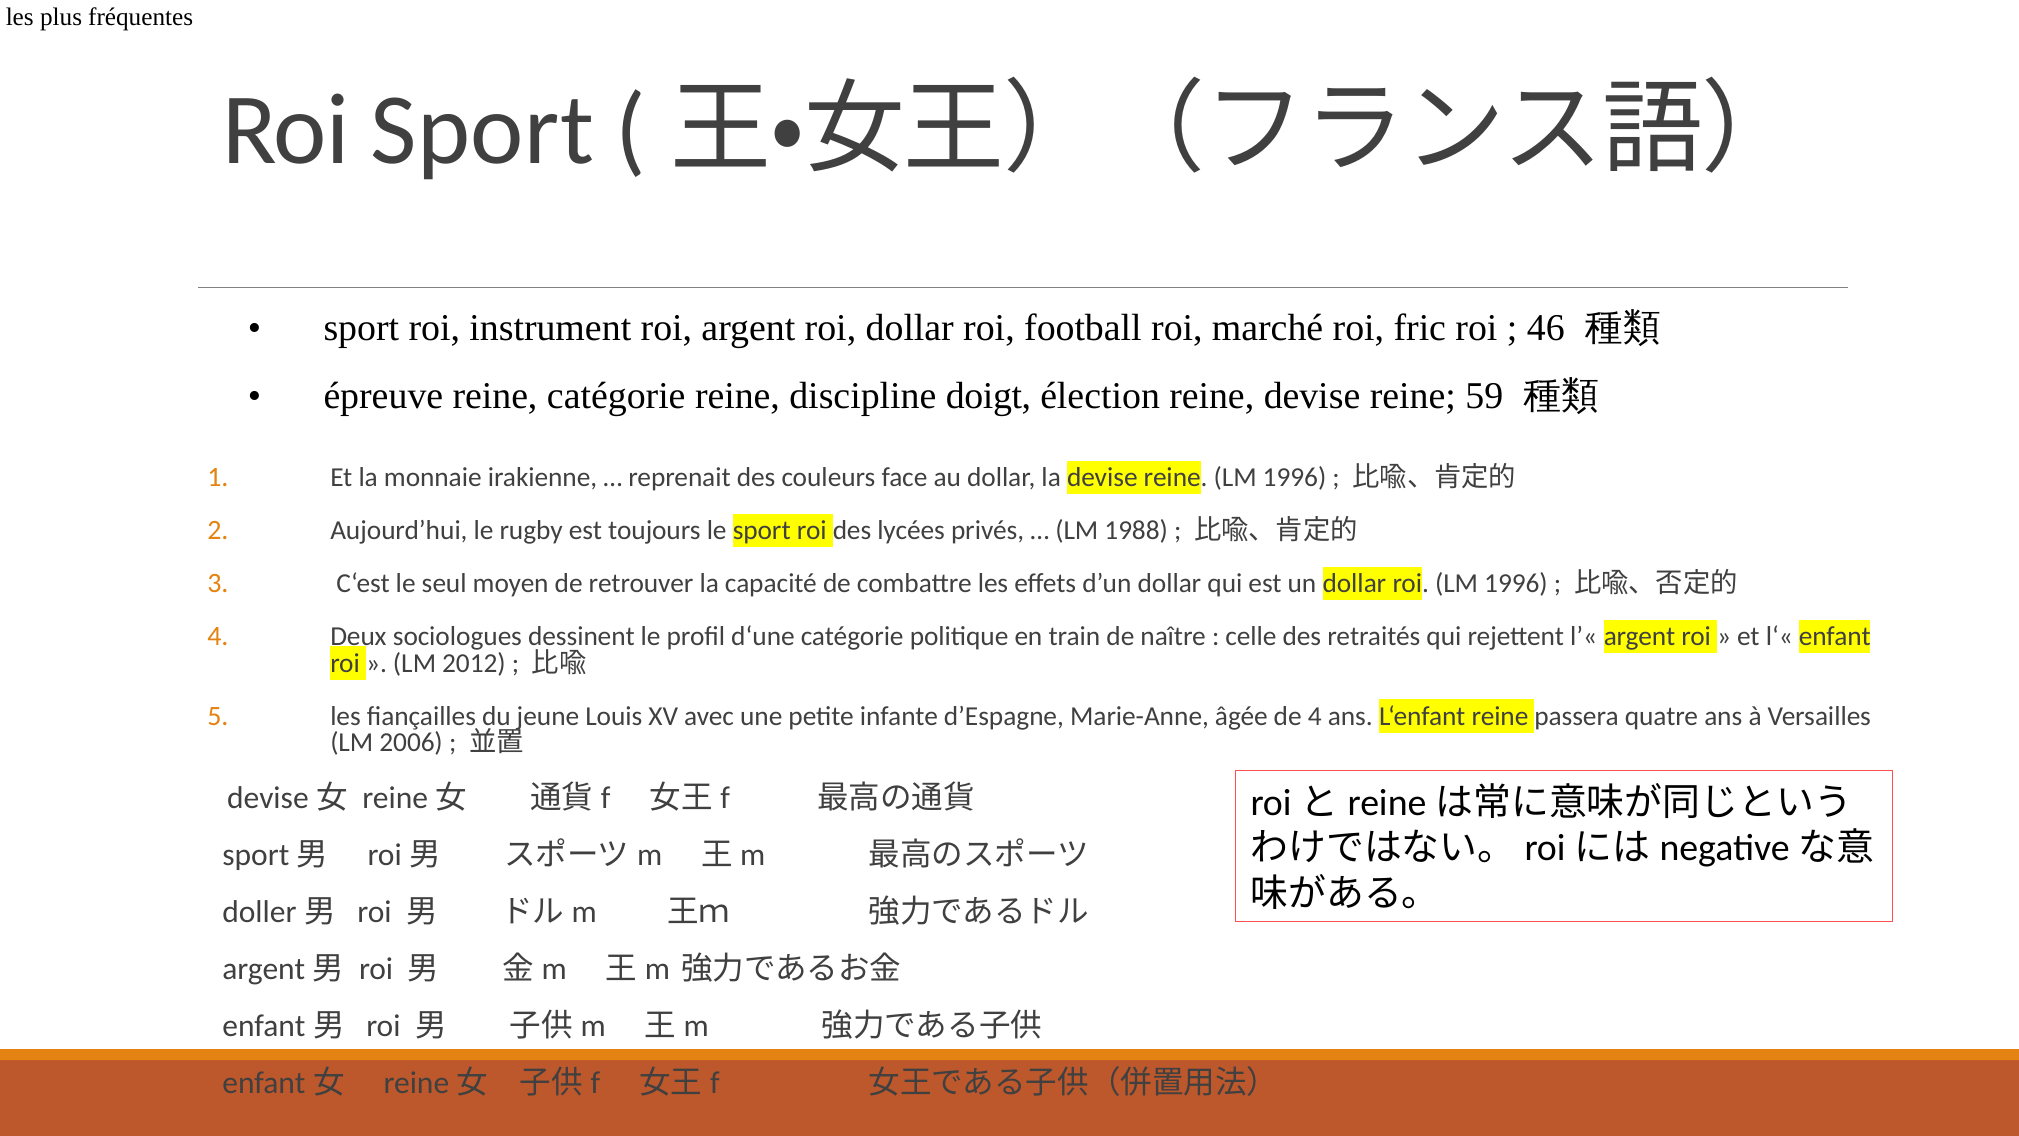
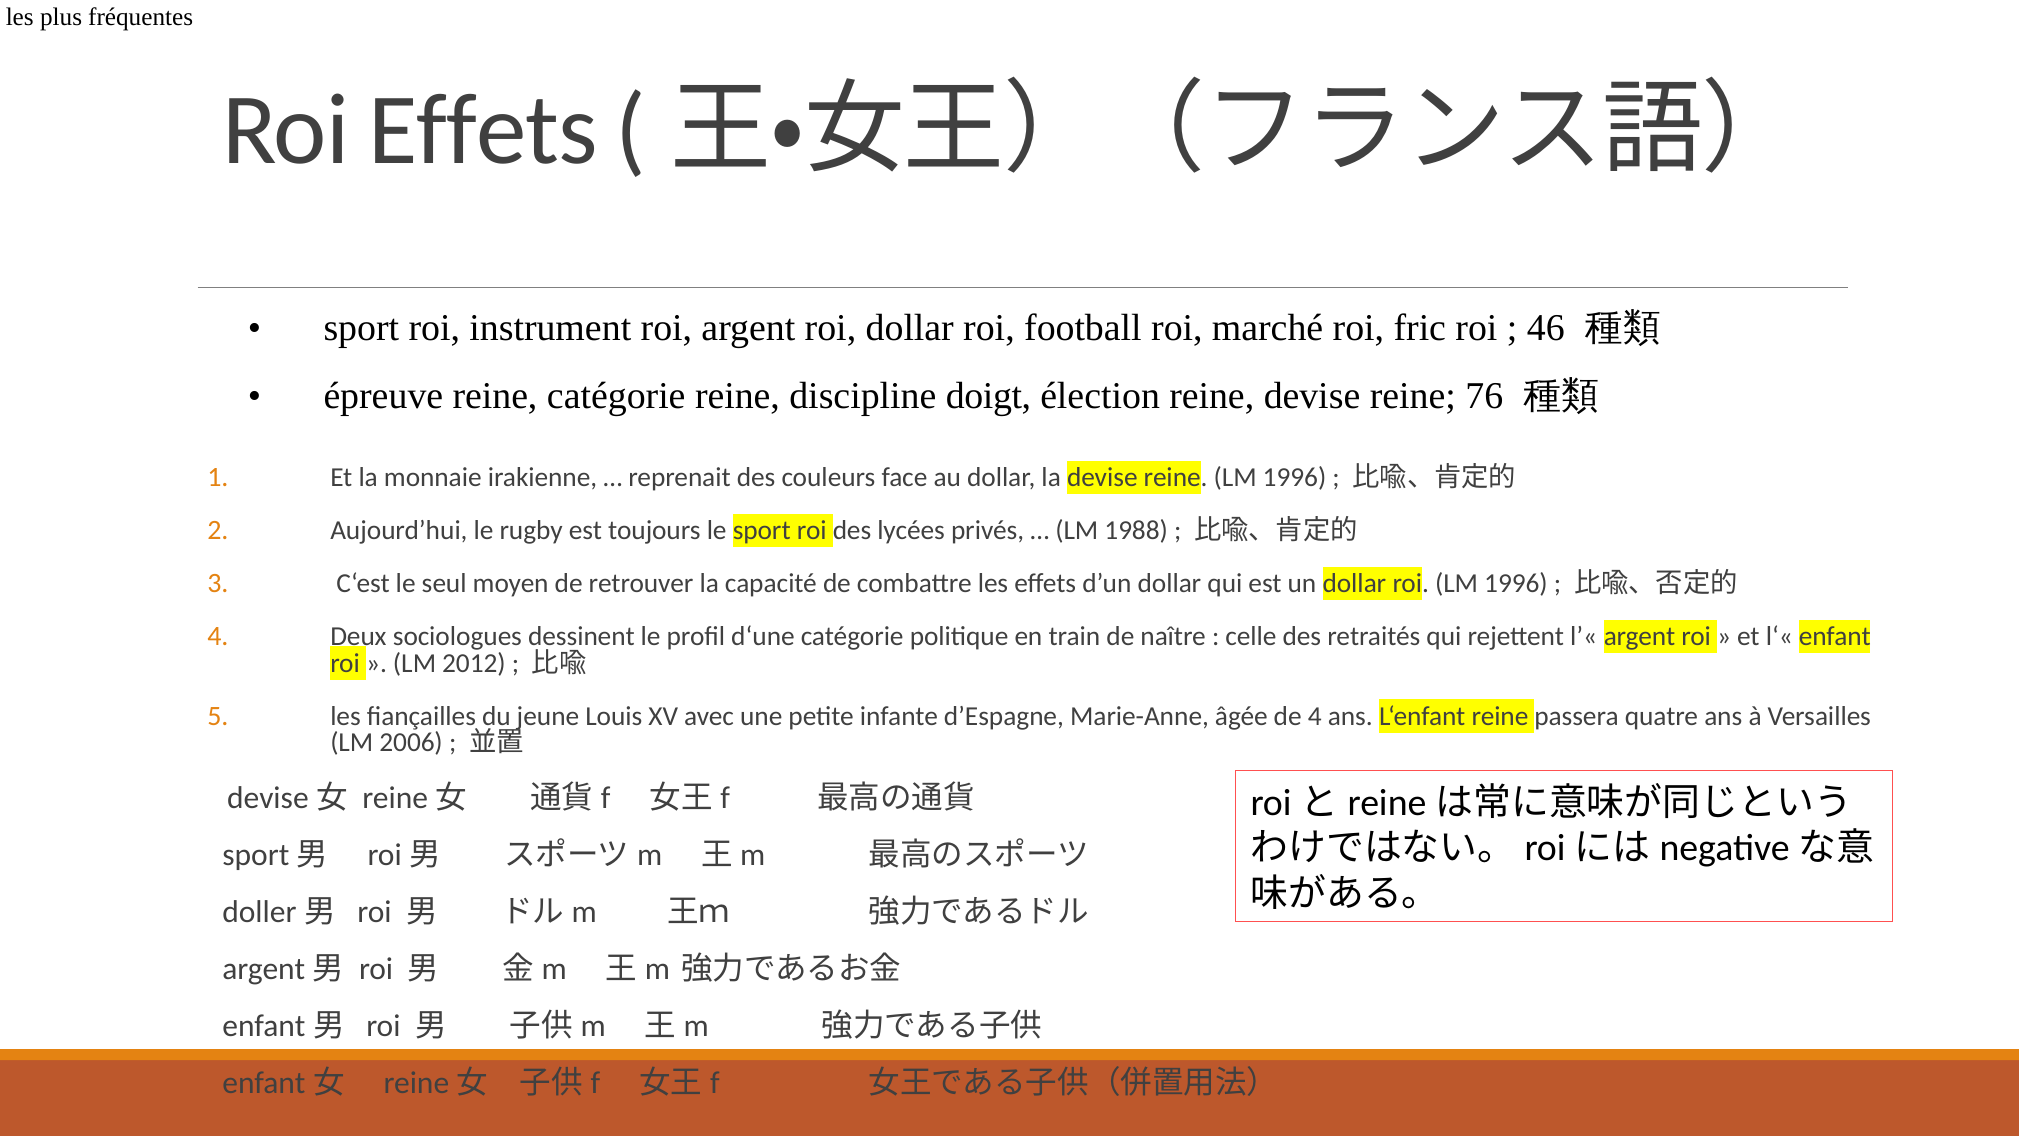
Roi Sport: Sport -> Effets
59: 59 -> 76
